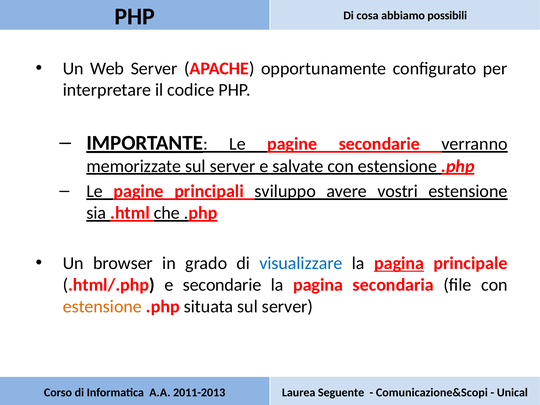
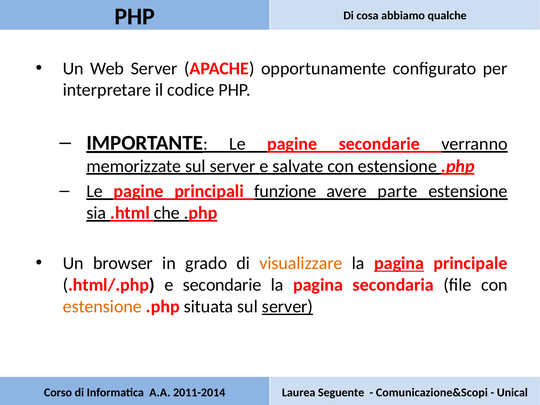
possibili: possibili -> qualche
sviluppo: sviluppo -> funzione
vostri: vostri -> parte
visualizzare colour: blue -> orange
server at (288, 307) underline: none -> present
2011-2013: 2011-2013 -> 2011-2014
